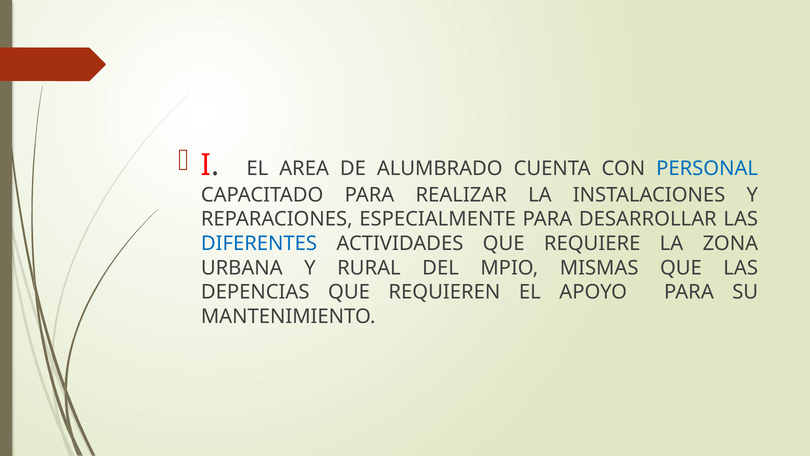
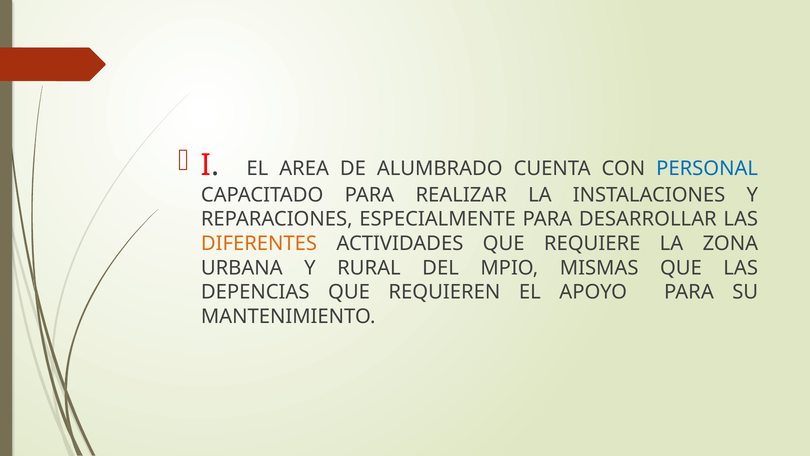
DIFERENTES colour: blue -> orange
